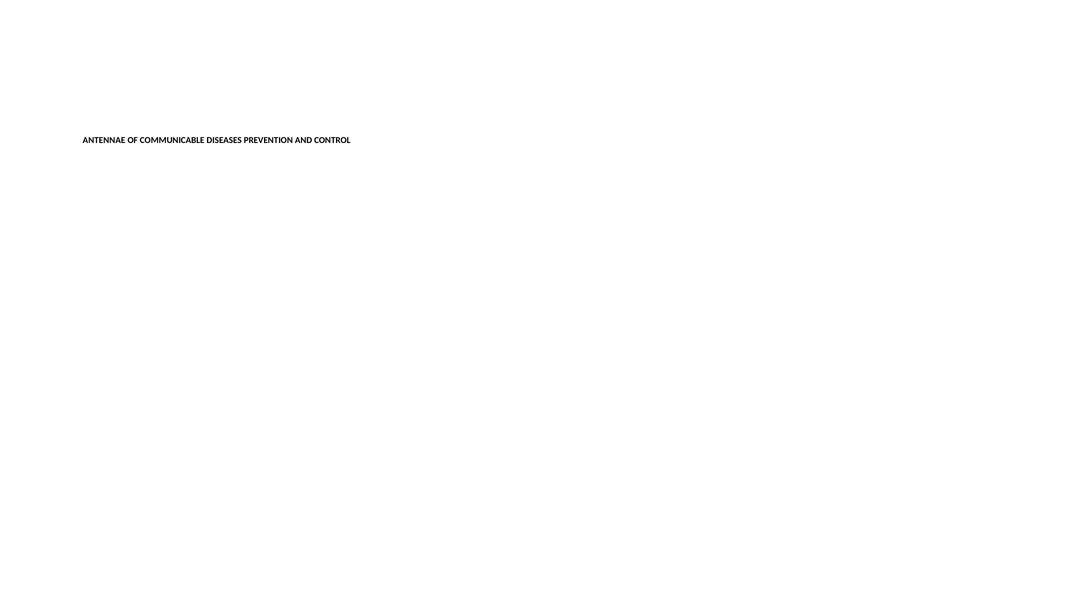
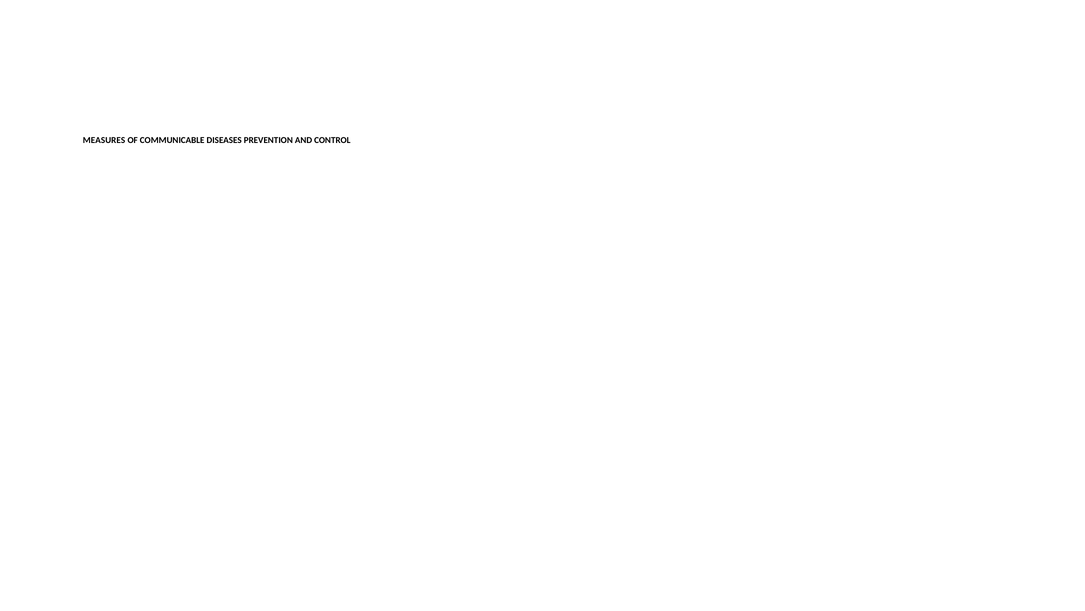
ANTENNAE: ANTENNAE -> MEASURES
